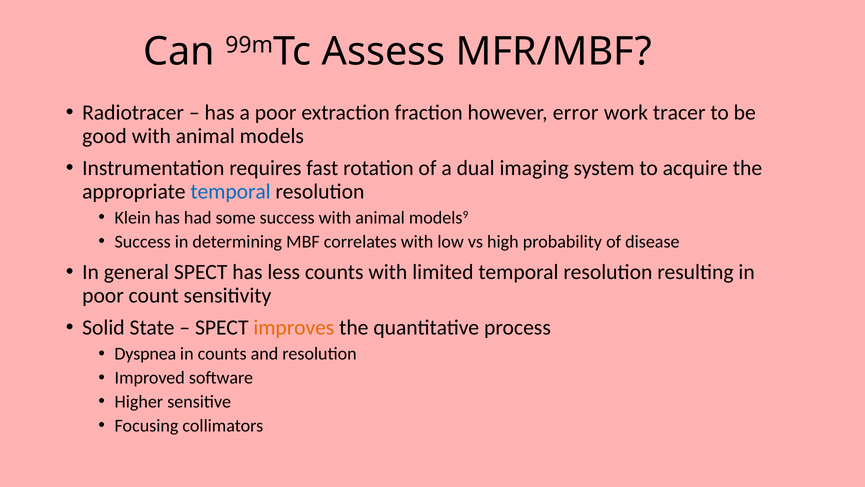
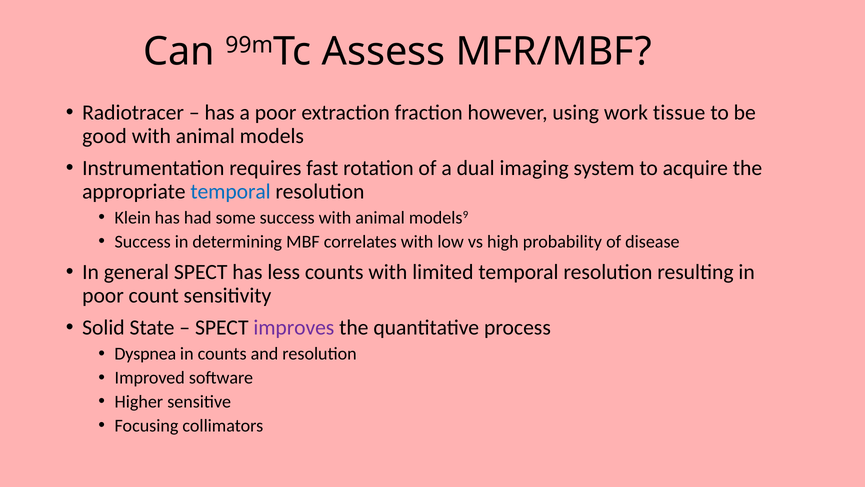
error: error -> using
tracer: tracer -> tissue
improves colour: orange -> purple
